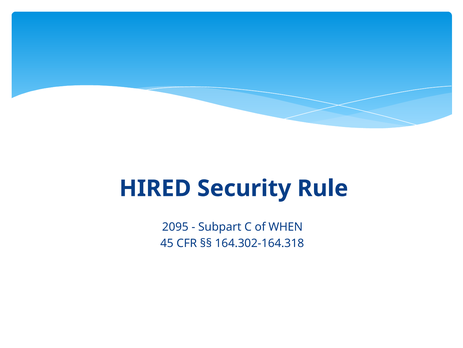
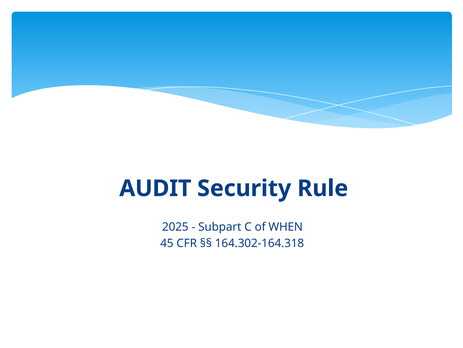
HIRED: HIRED -> AUDIT
2095: 2095 -> 2025
